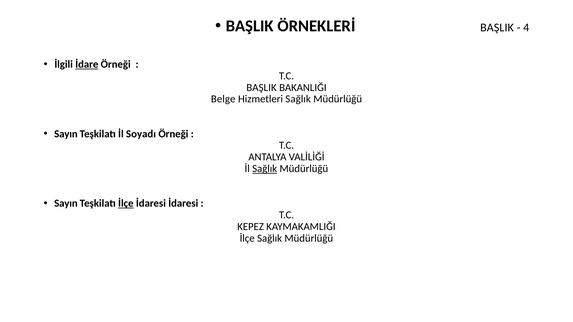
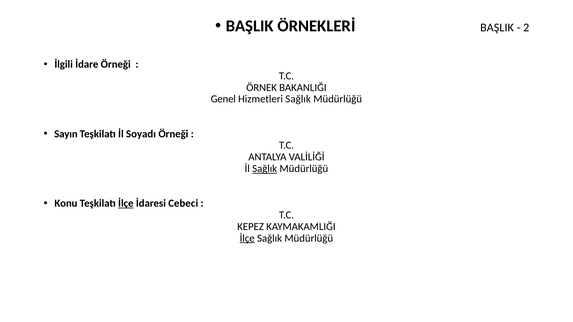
4: 4 -> 2
İdare underline: present -> none
BAŞLIK at (261, 88): BAŞLIK -> ÖRNEK
Belge: Belge -> Genel
Sayın at (66, 204): Sayın -> Konu
İdaresi İdaresi: İdaresi -> Cebeci
İlçe at (247, 238) underline: none -> present
